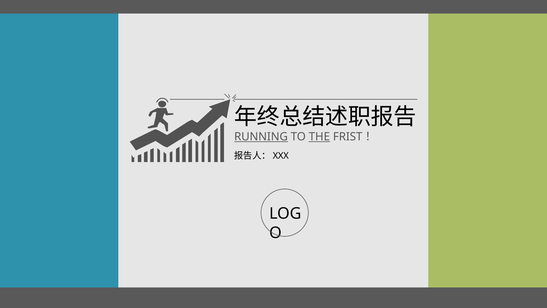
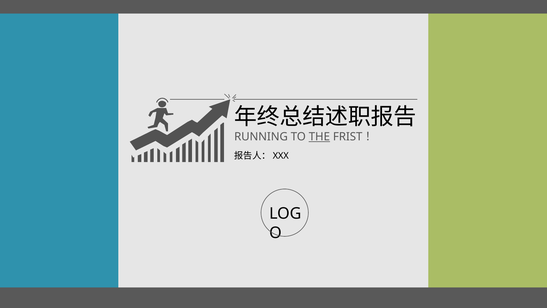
RUNNING underline: present -> none
